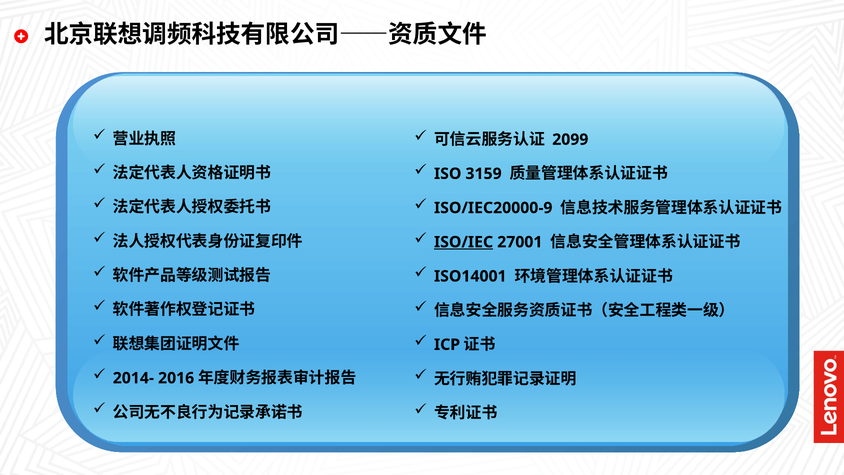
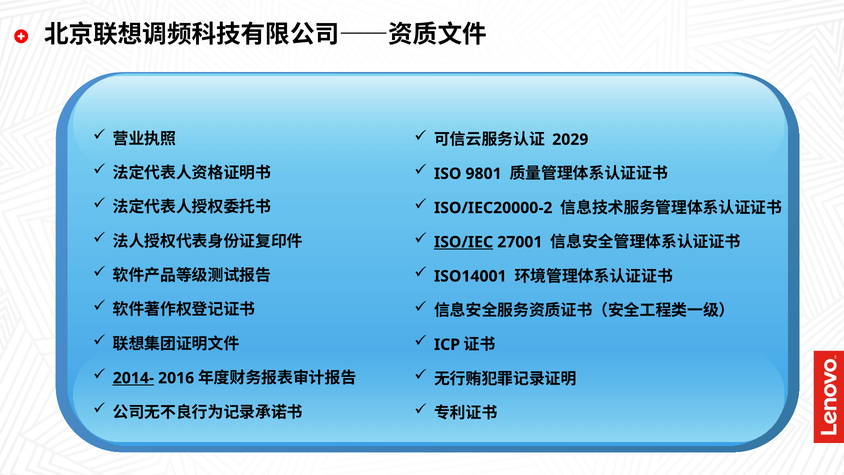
2099: 2099 -> 2029
3159: 3159 -> 9801
ISO/IEC20000-9: ISO/IEC20000-9 -> ISO/IEC20000-2
2014- underline: none -> present
